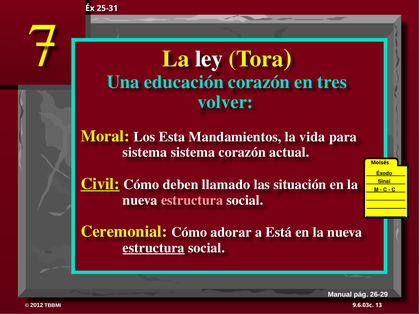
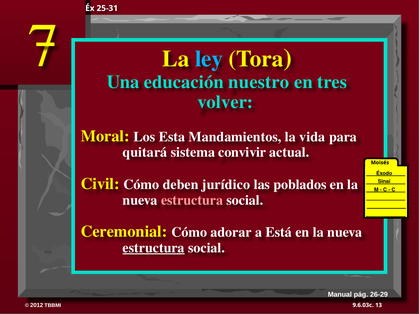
ley colour: white -> light blue
educación corazón: corazón -> nuestro
sistema at (145, 152): sistema -> quitará
sistema corazón: corazón -> convivir
Civil underline: present -> none
llamado: llamado -> jurídico
situación: situación -> poblados
